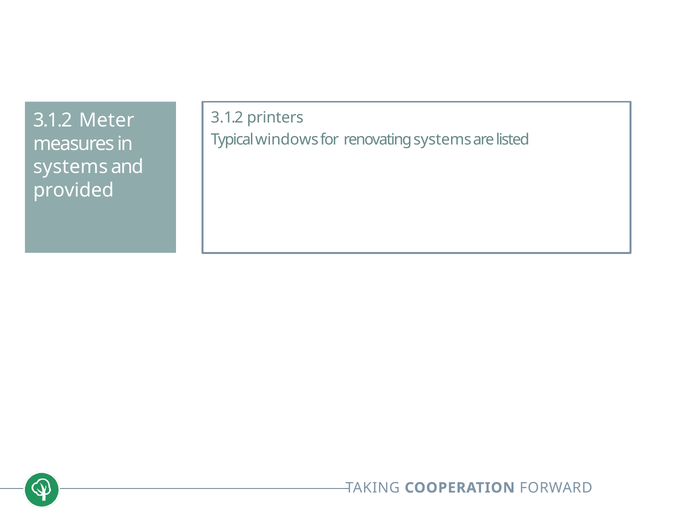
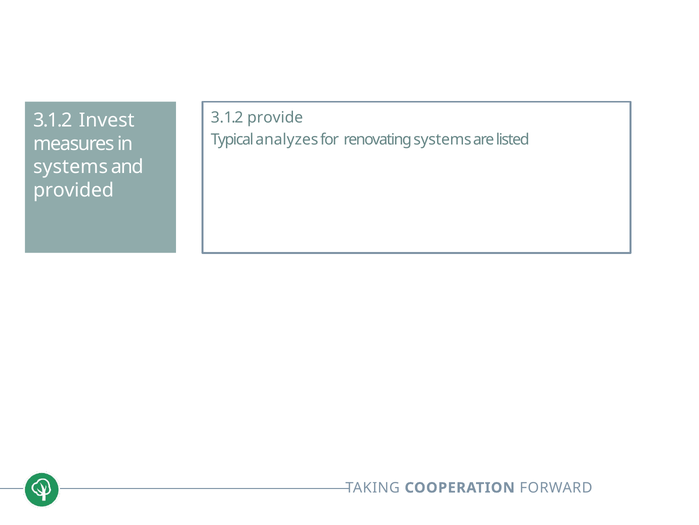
printers: printers -> provide
Meter: Meter -> Invest
windows: windows -> analyzes
